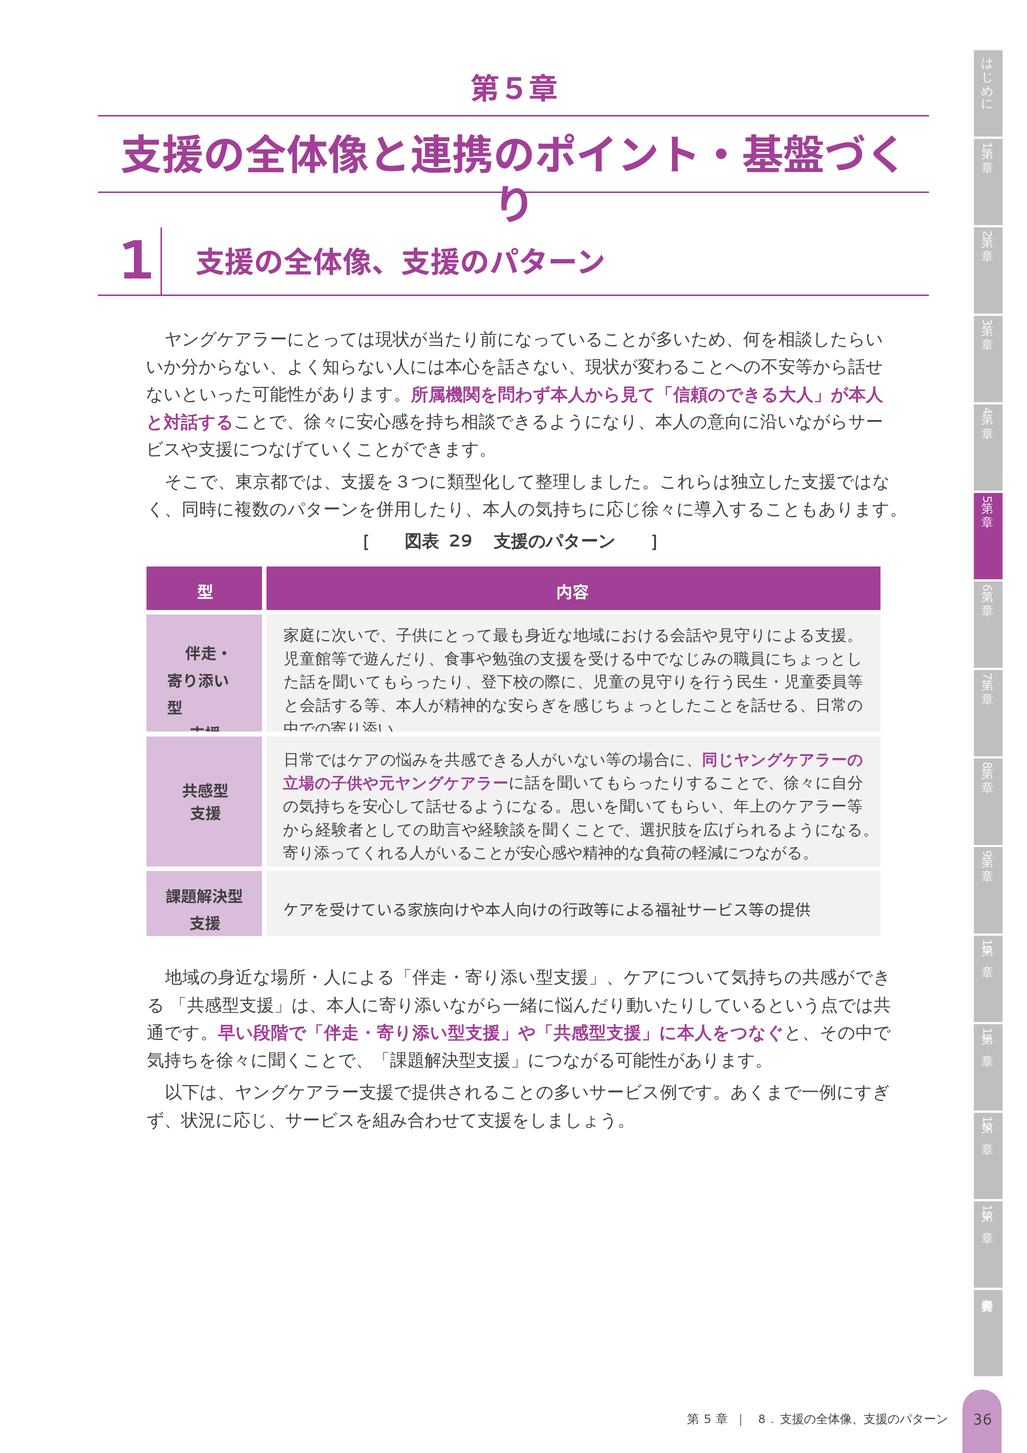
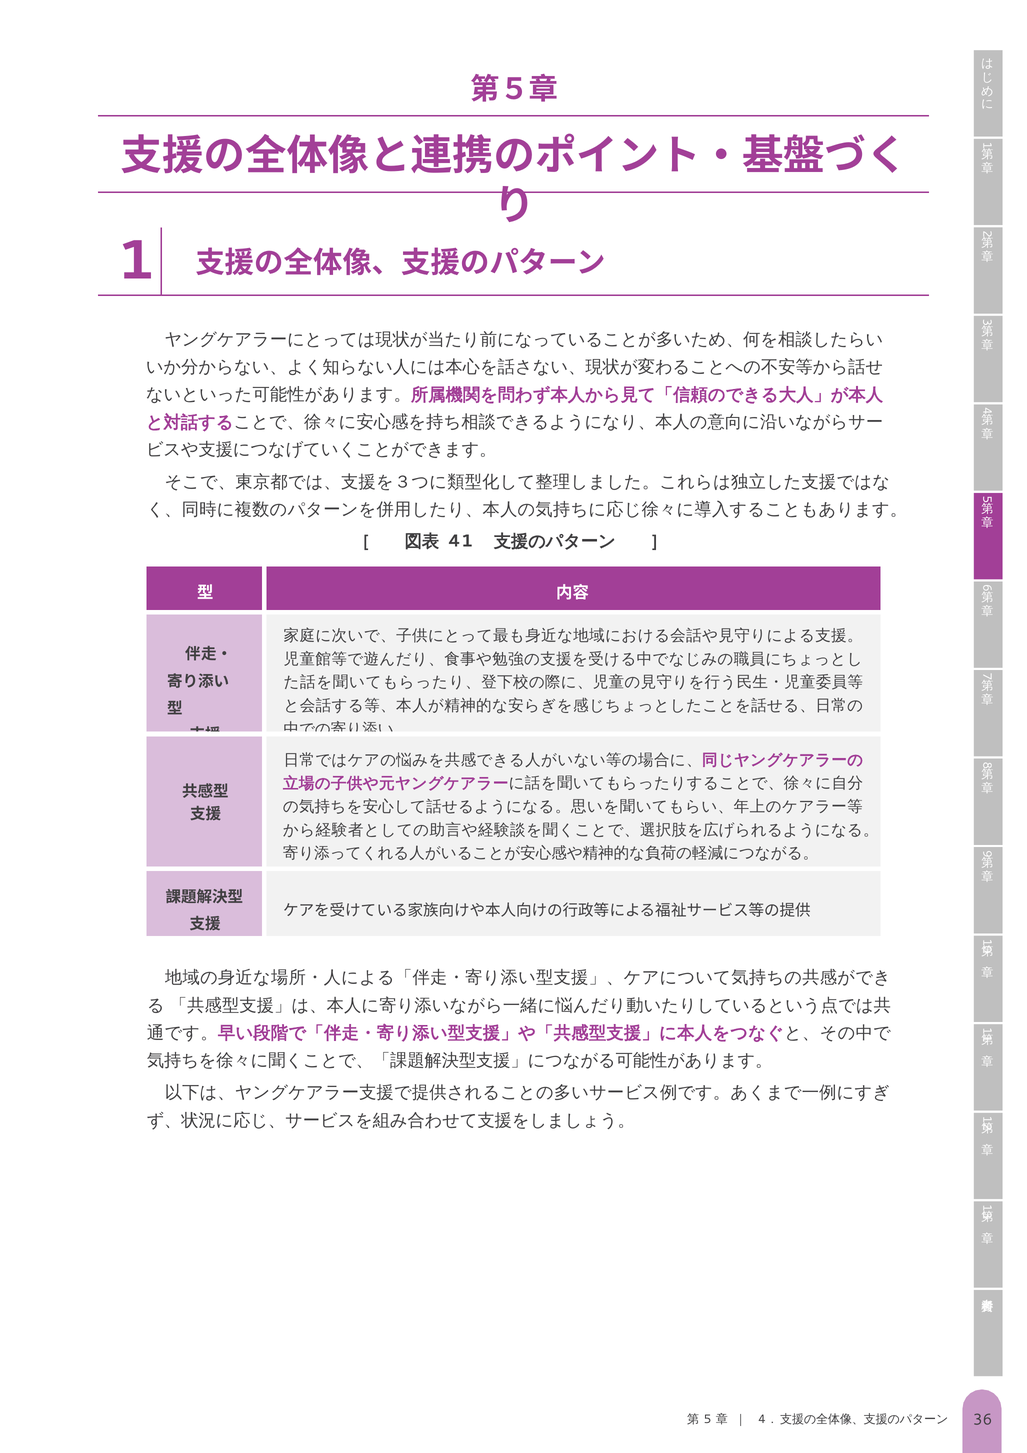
29: 29 -> 41
8 at (762, 1419): 8 -> 4
